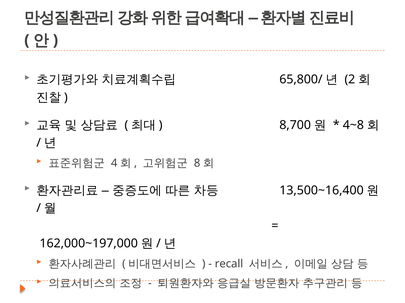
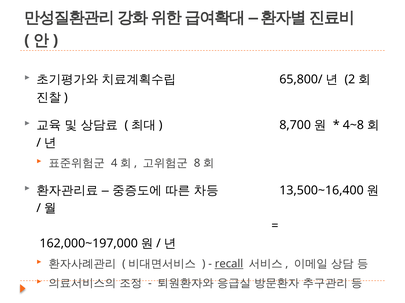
recall underline: none -> present
